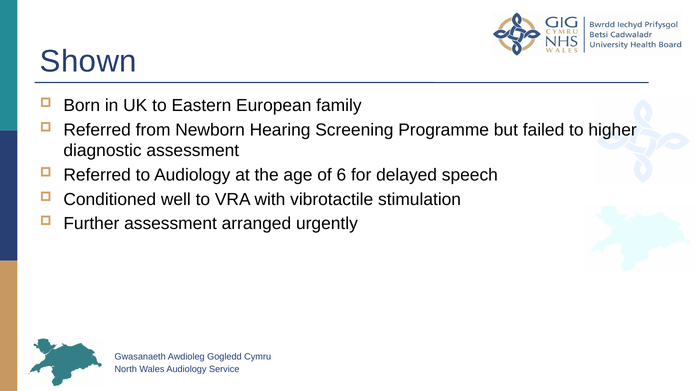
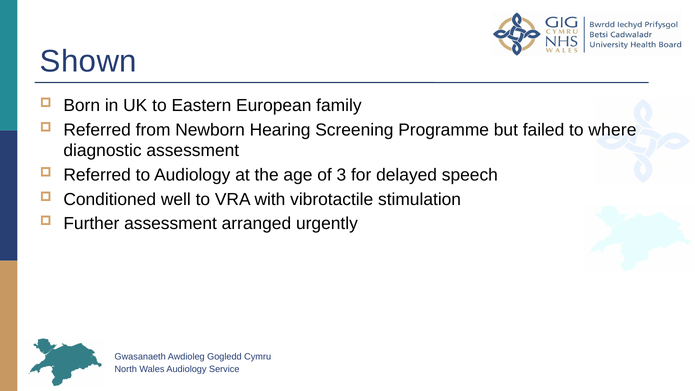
higher: higher -> where
6: 6 -> 3
